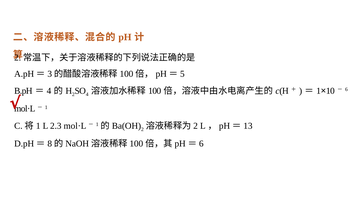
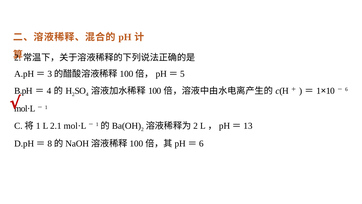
2.3: 2.3 -> 2.1
